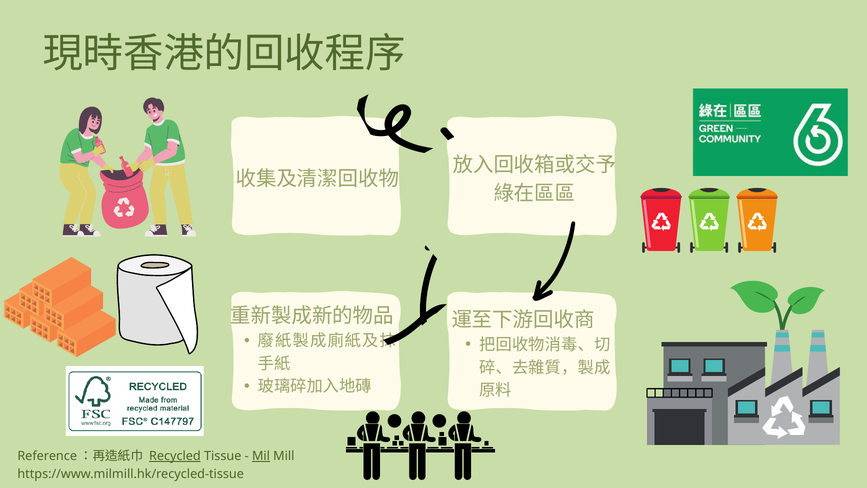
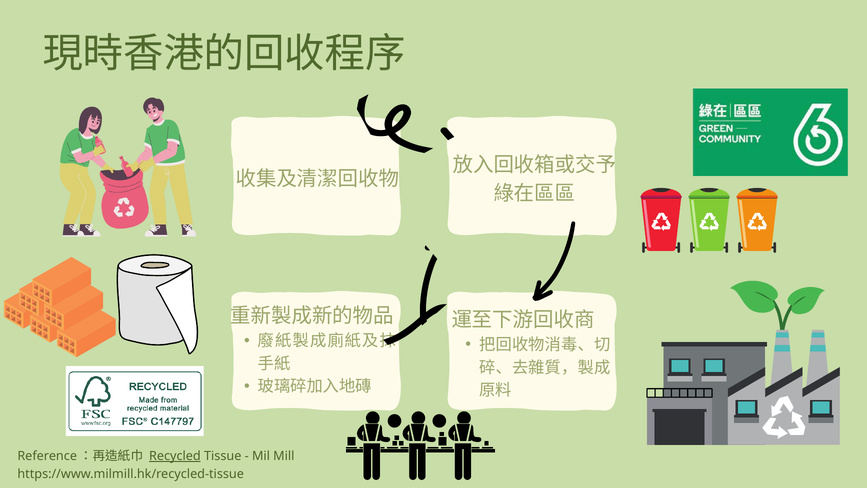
Mil underline: present -> none
